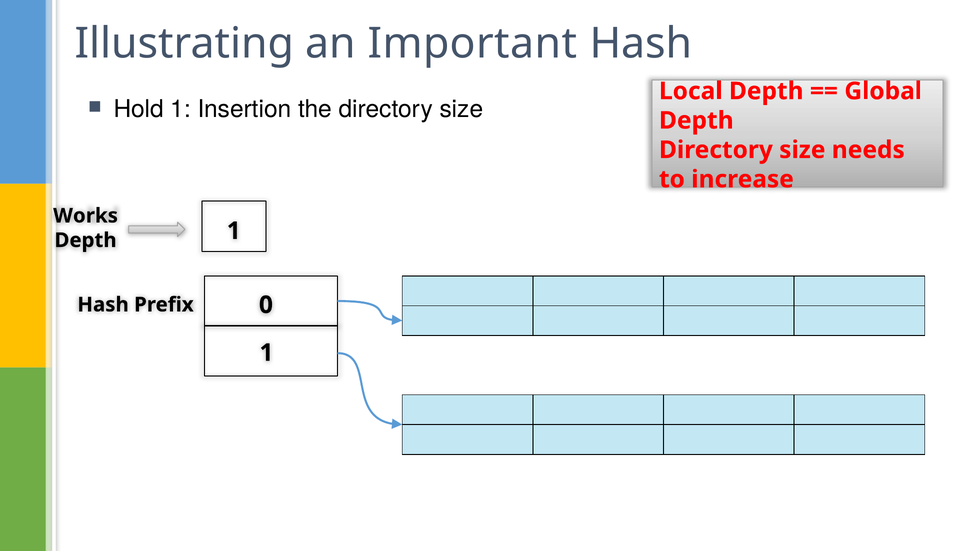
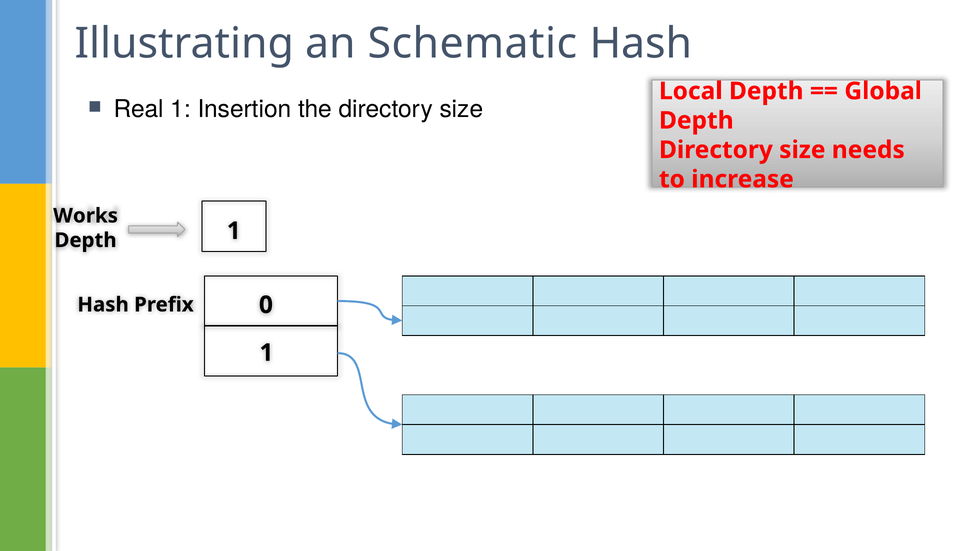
Important: Important -> Schematic
Hold: Hold -> Real
